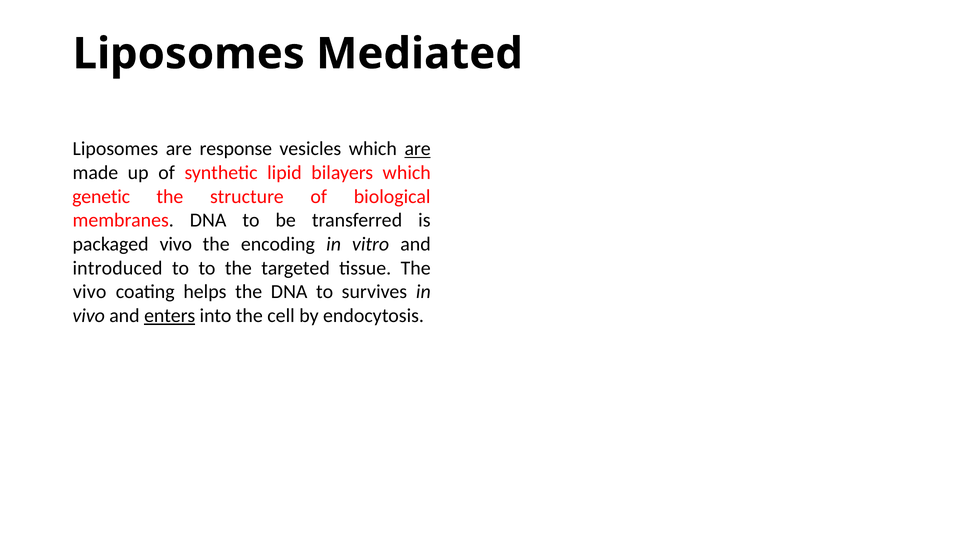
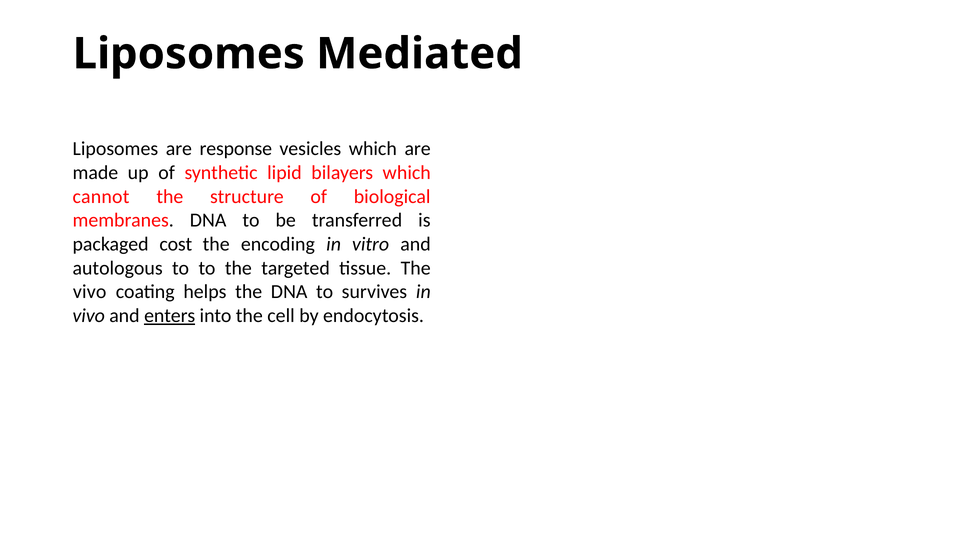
are at (418, 149) underline: present -> none
genetic: genetic -> cannot
packaged vivo: vivo -> cost
introduced: introduced -> autologous
